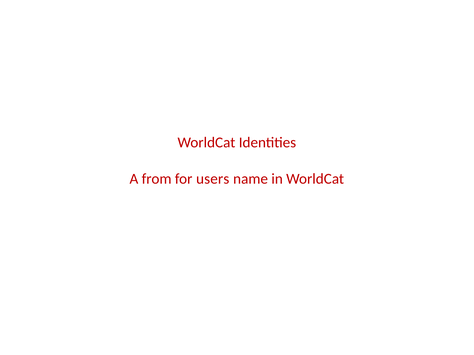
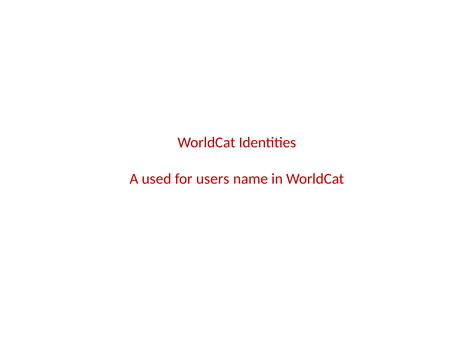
from: from -> used
